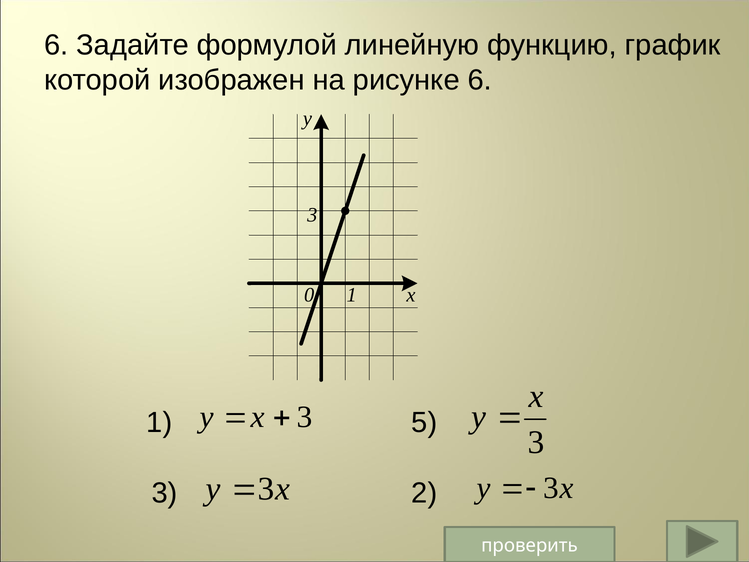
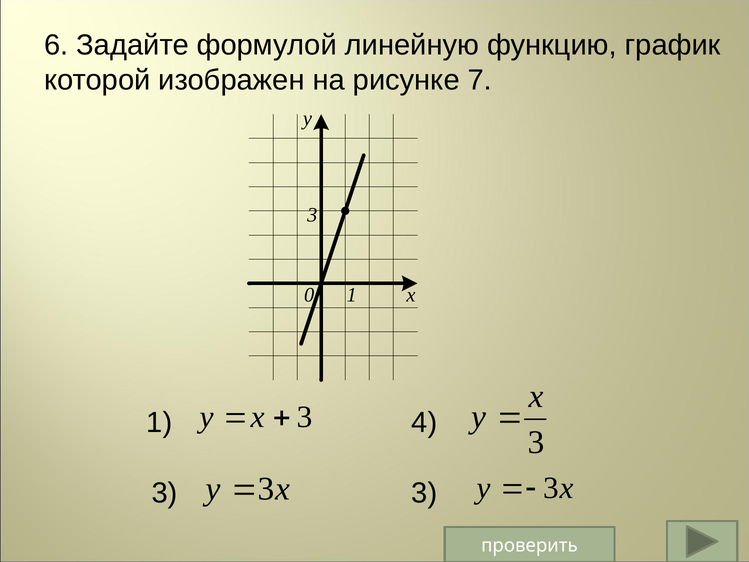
рисунке 6: 6 -> 7
5: 5 -> 4
2 at (424, 493): 2 -> 3
